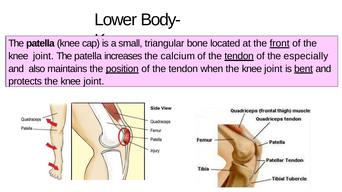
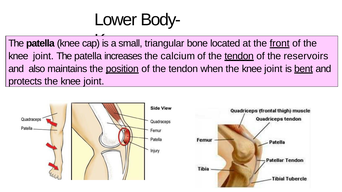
especially: especially -> reservoirs
